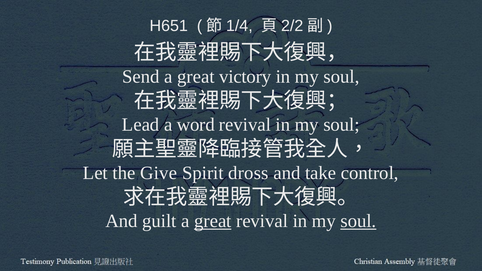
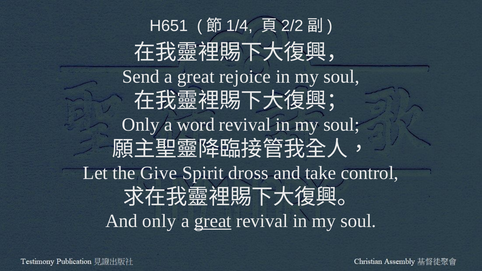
victory: victory -> rejoice
Lead at (141, 125): Lead -> Only
And guilt: guilt -> only
soul at (358, 221) underline: present -> none
